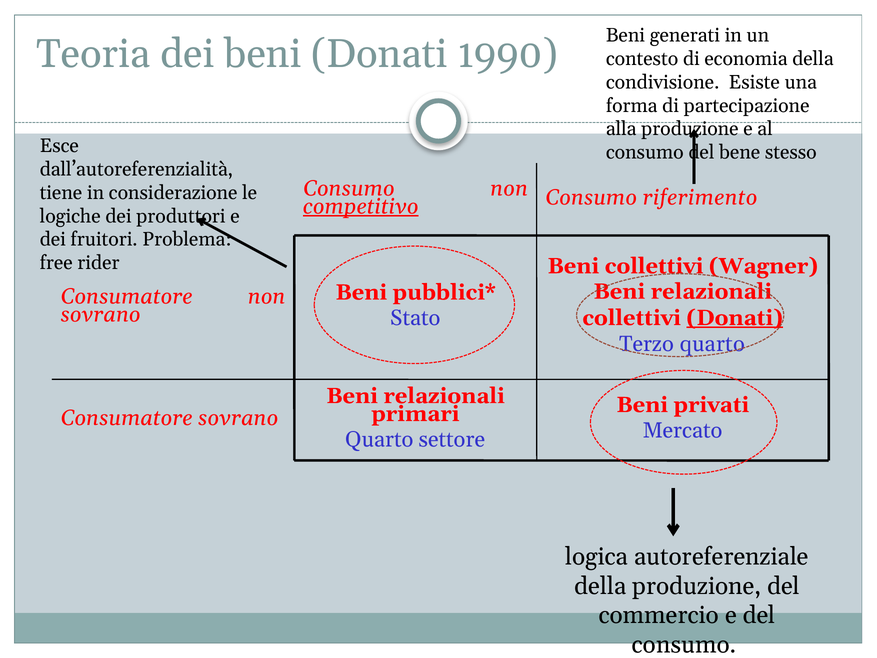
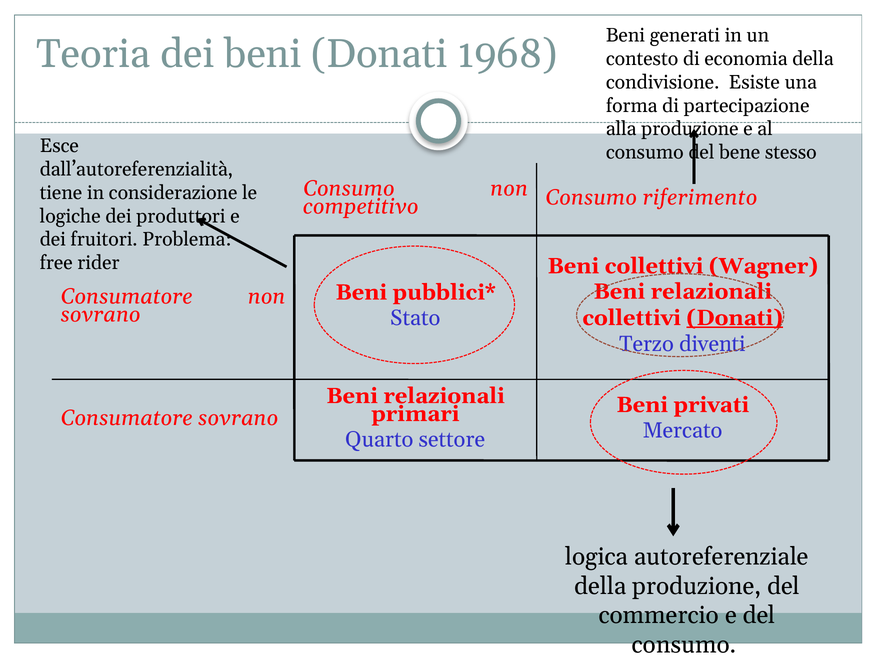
1990: 1990 -> 1968
competitivo underline: present -> none
Terzo quarto: quarto -> diventi
